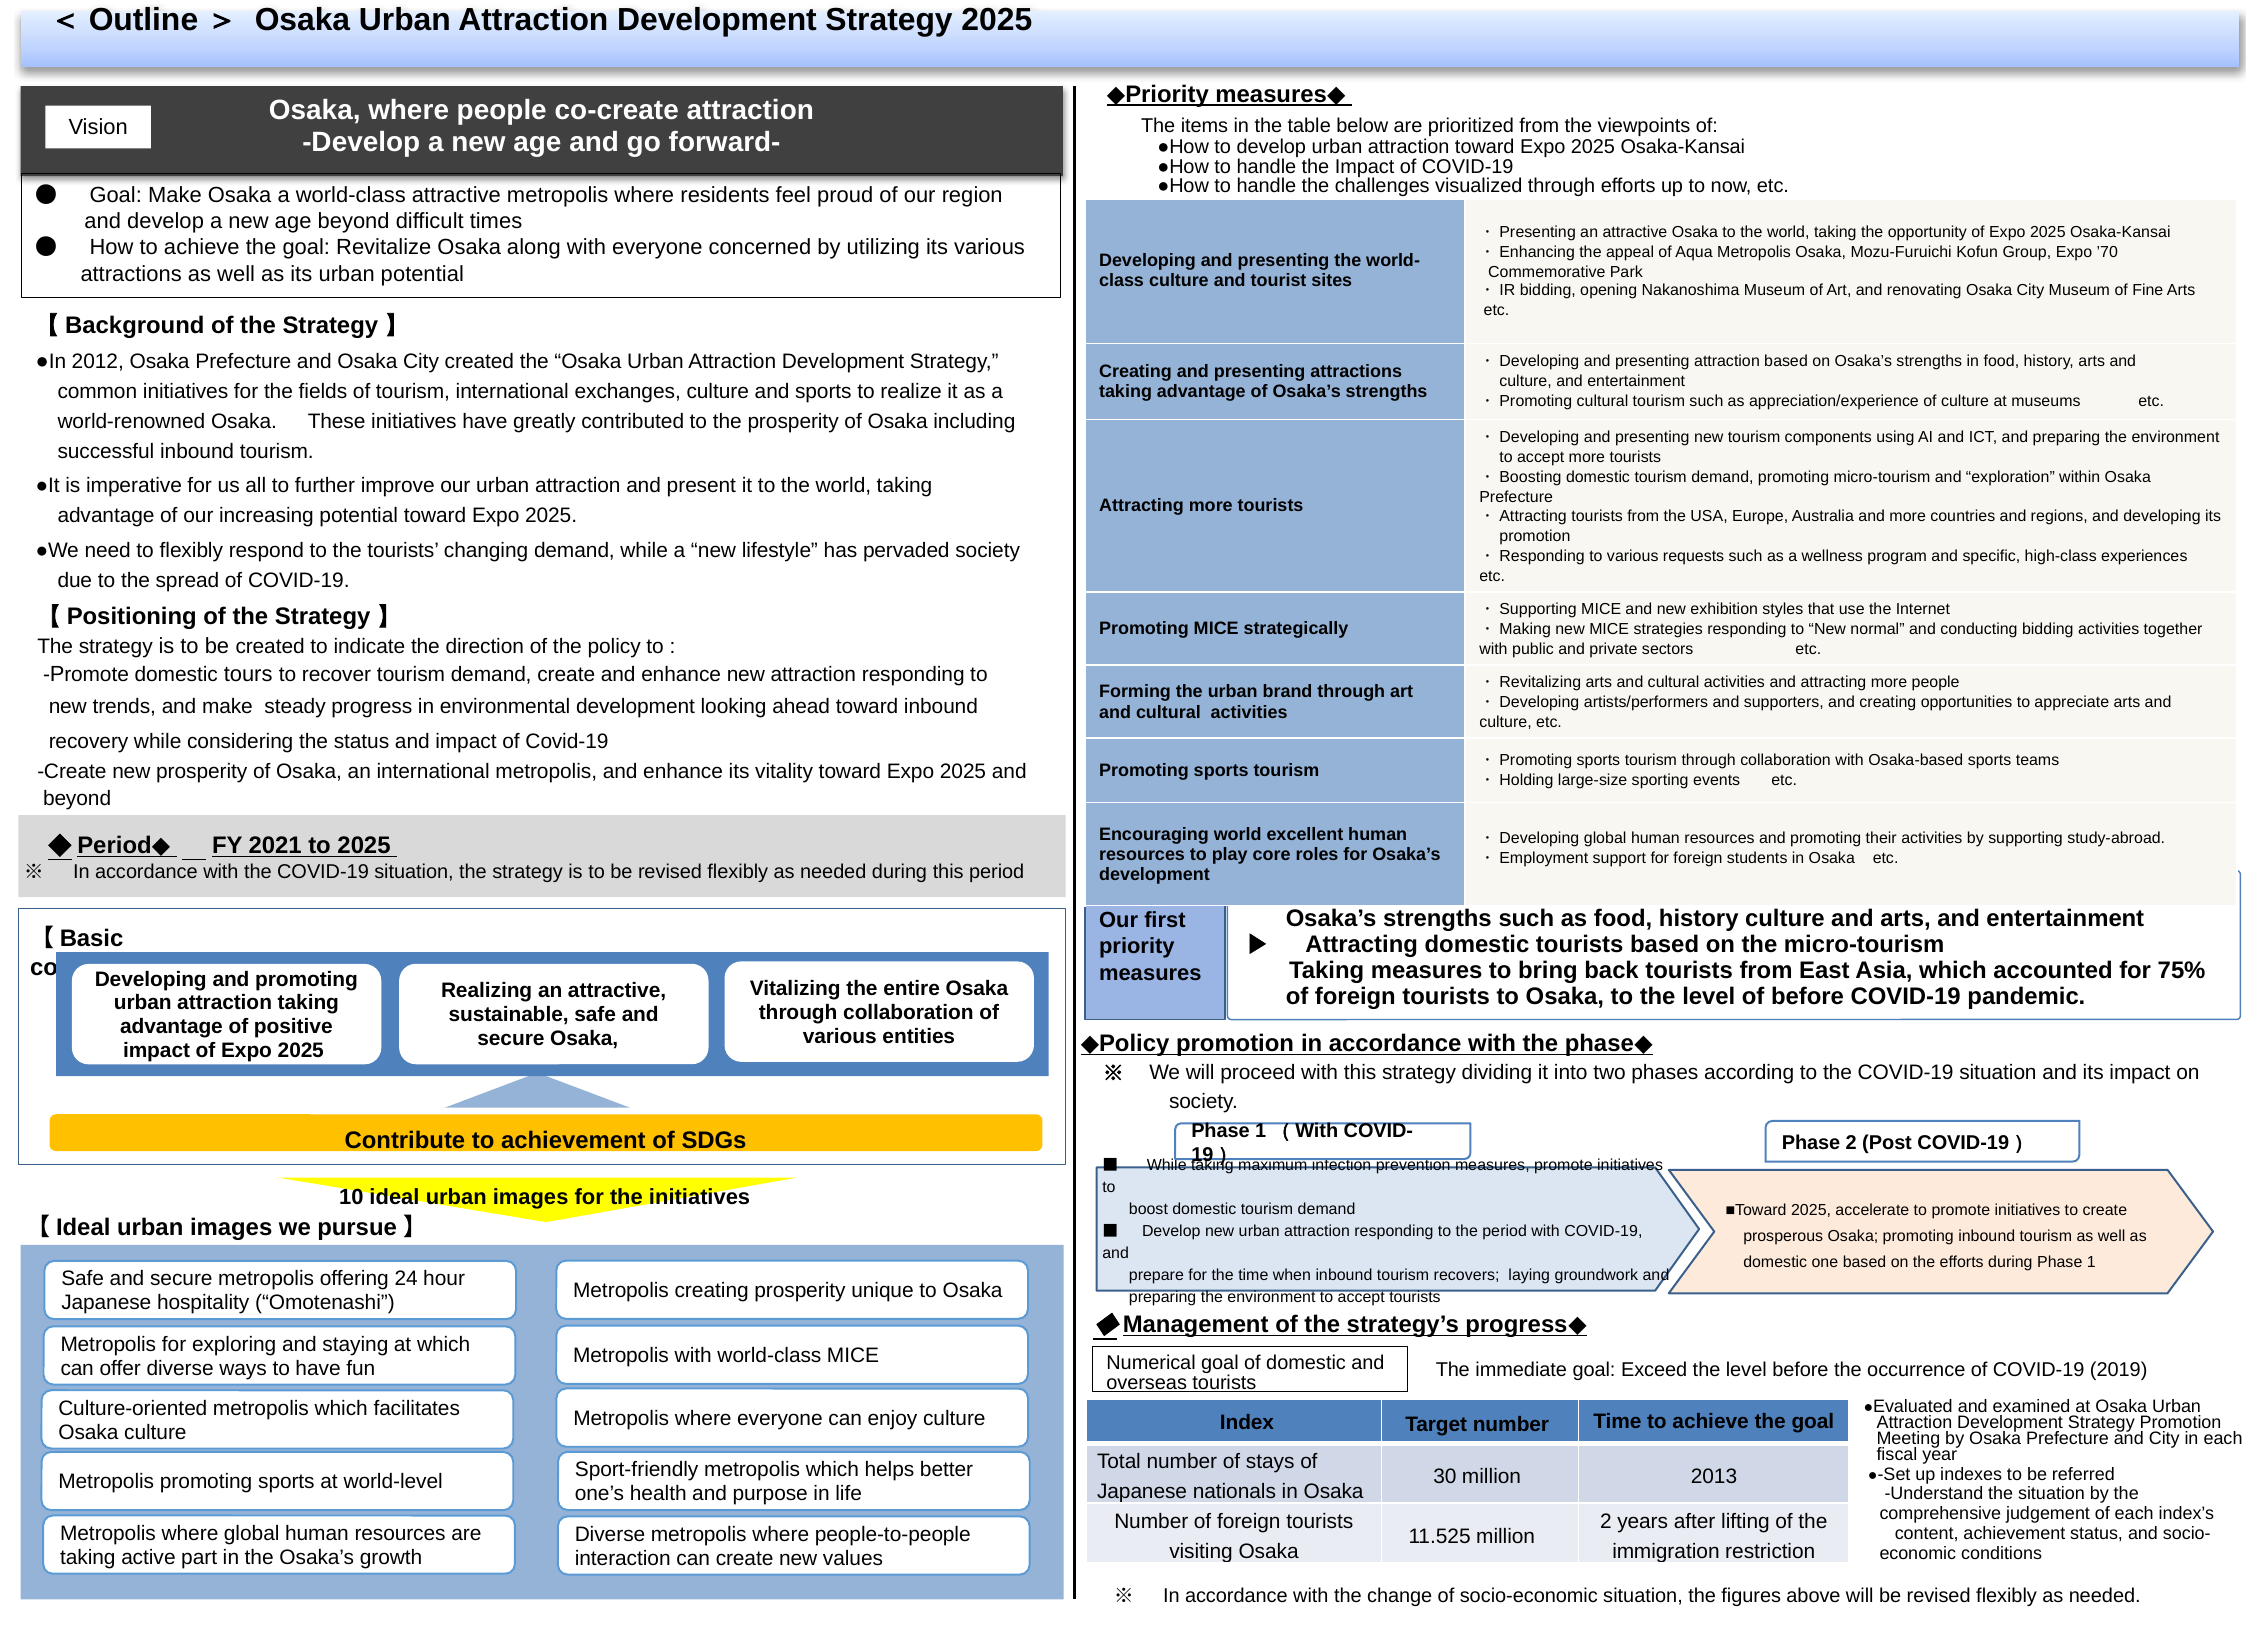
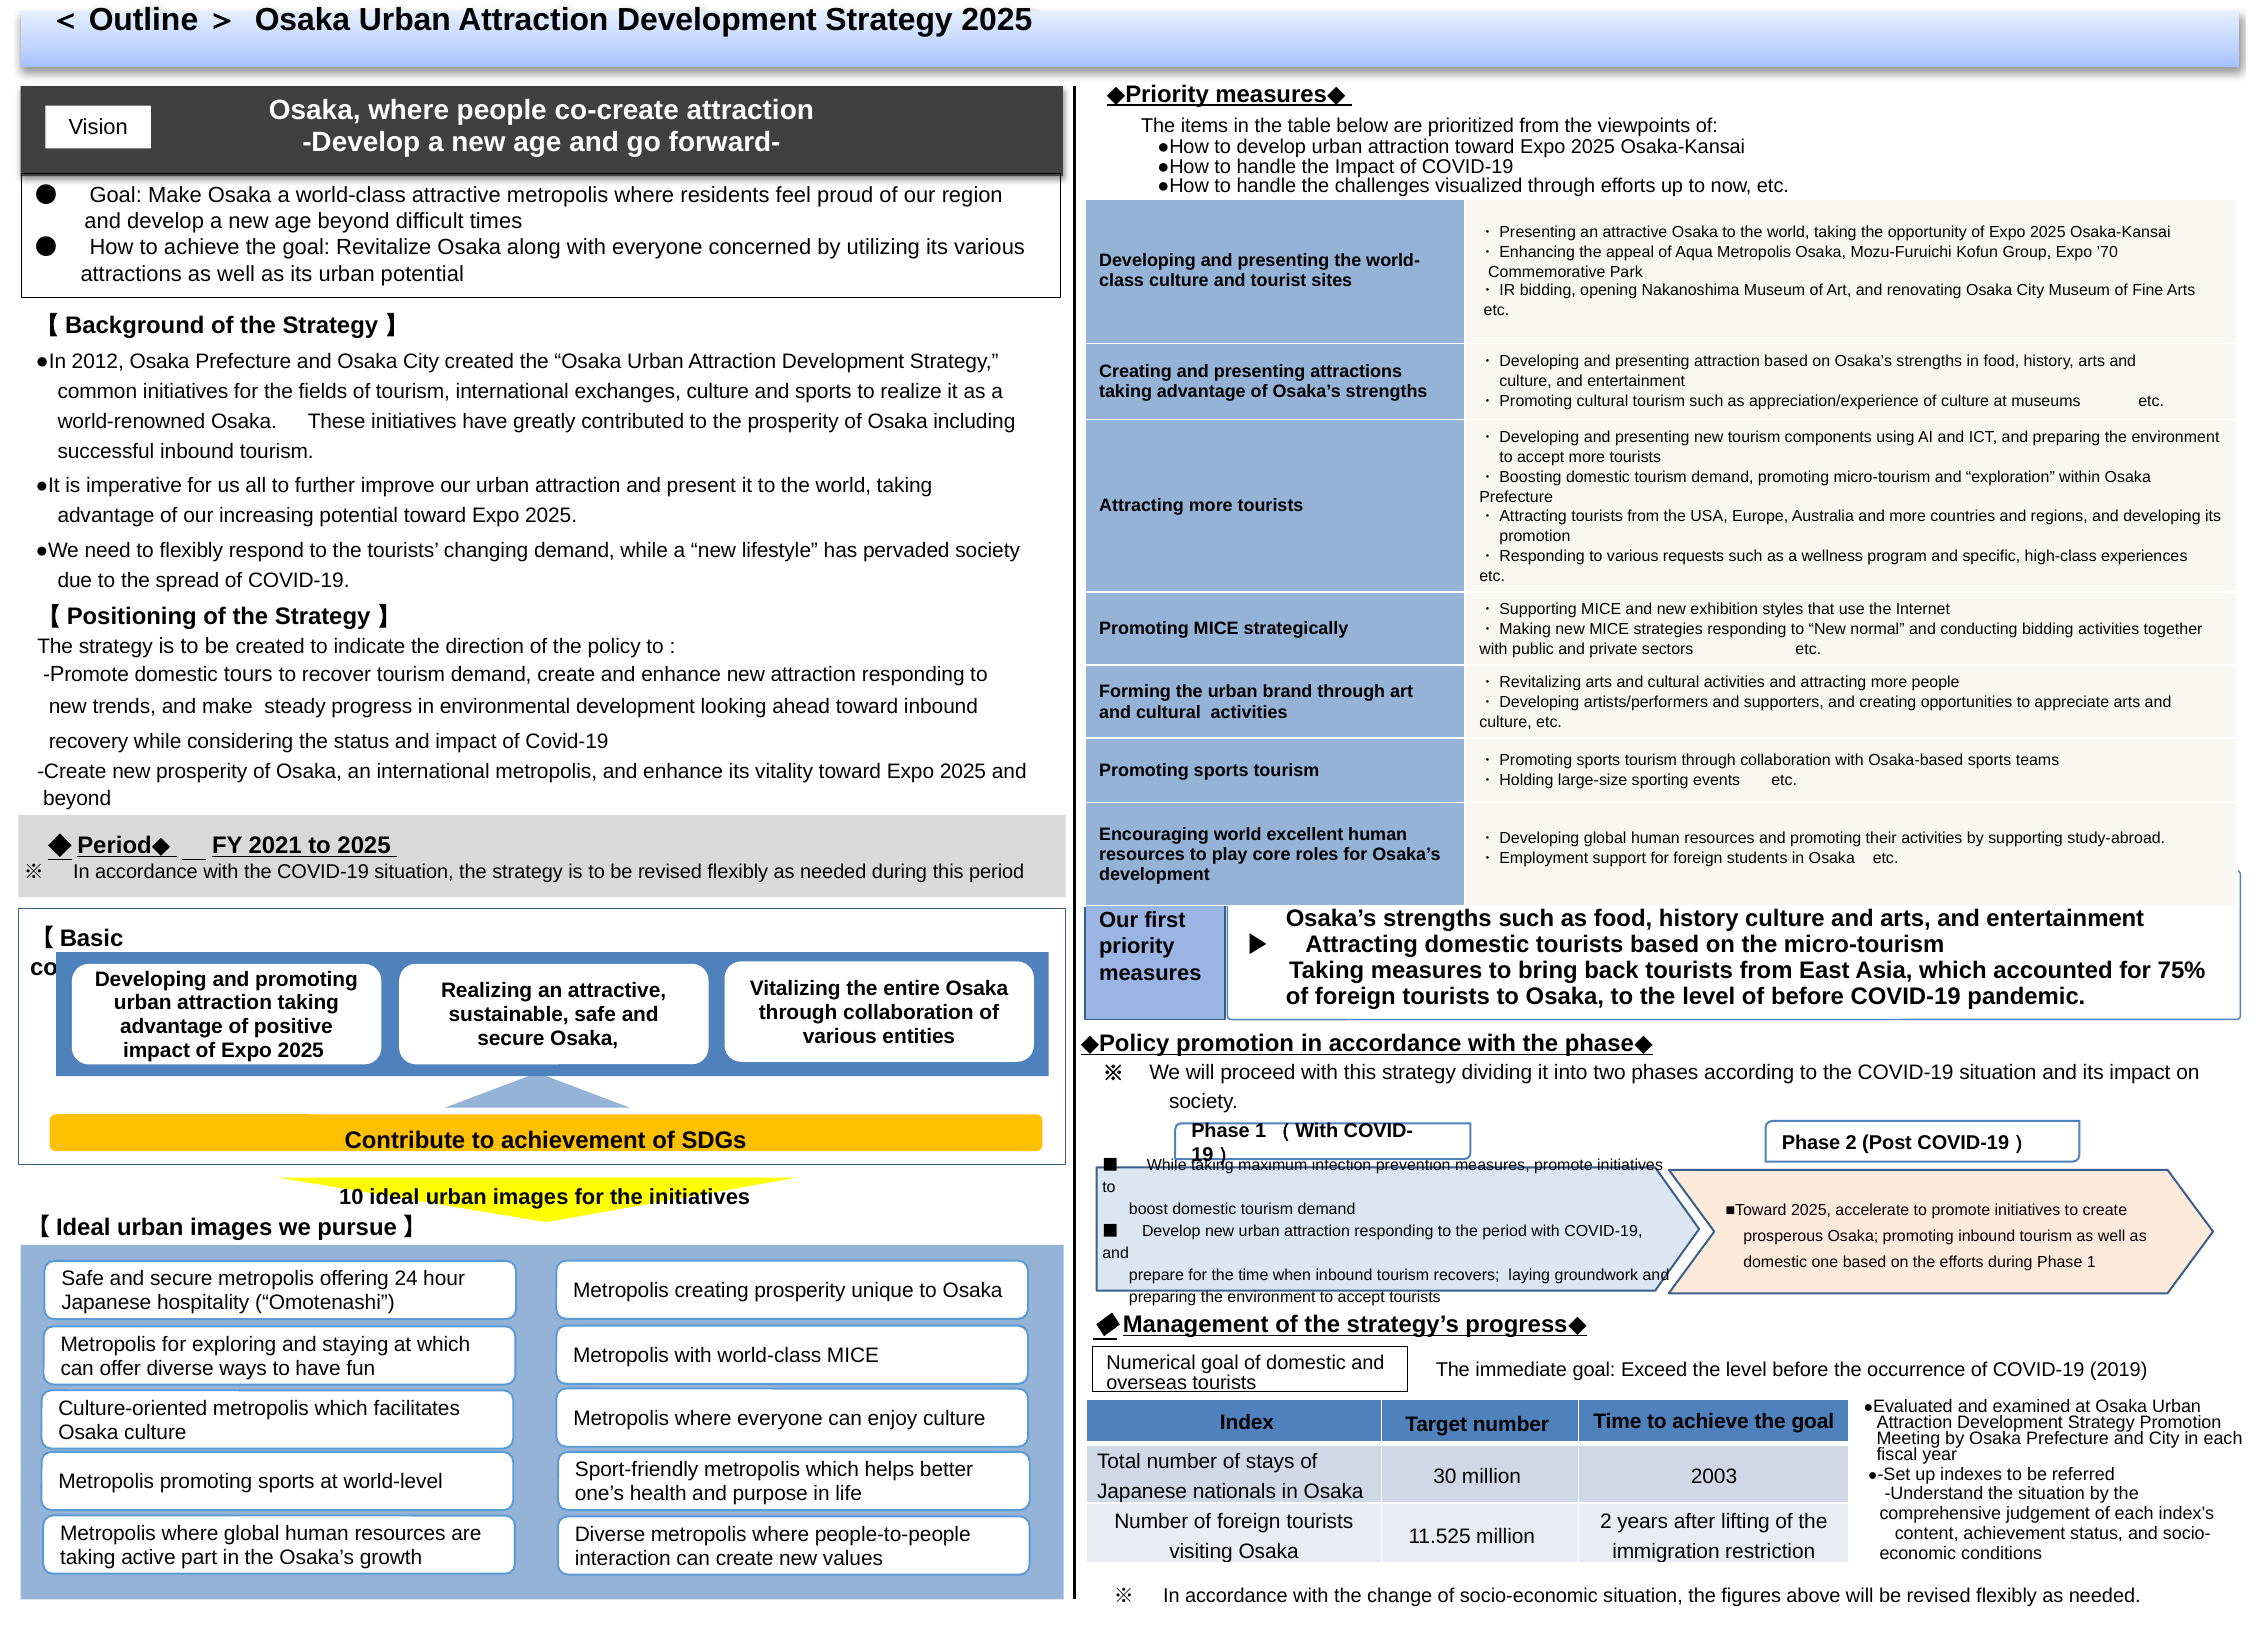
2013: 2013 -> 2003
